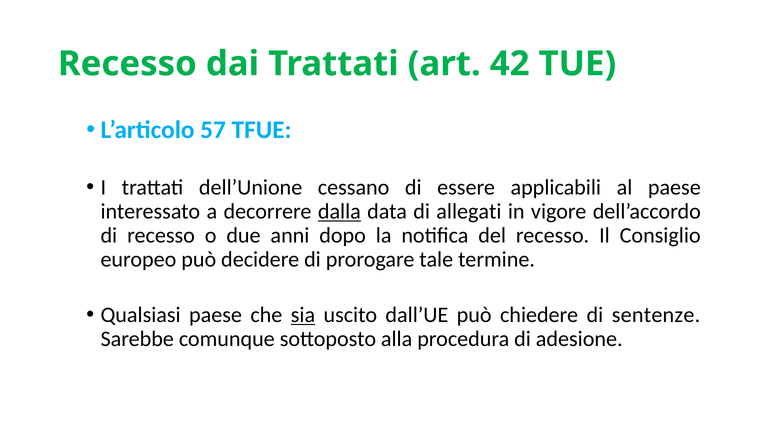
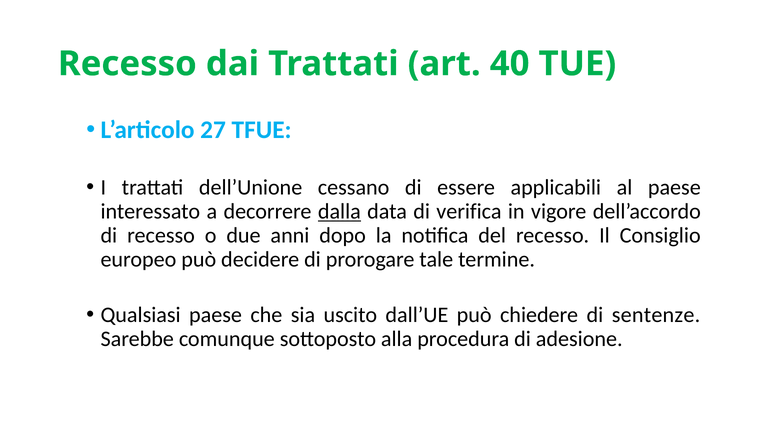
42: 42 -> 40
57: 57 -> 27
allegati: allegati -> verifica
sia underline: present -> none
